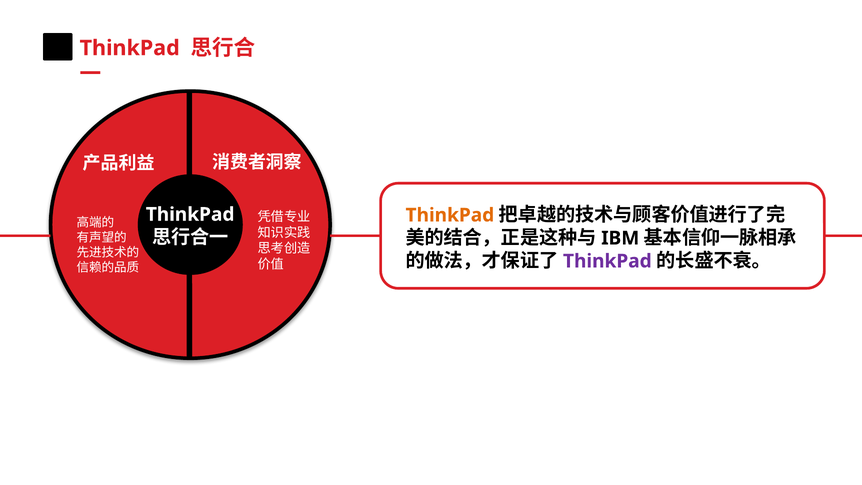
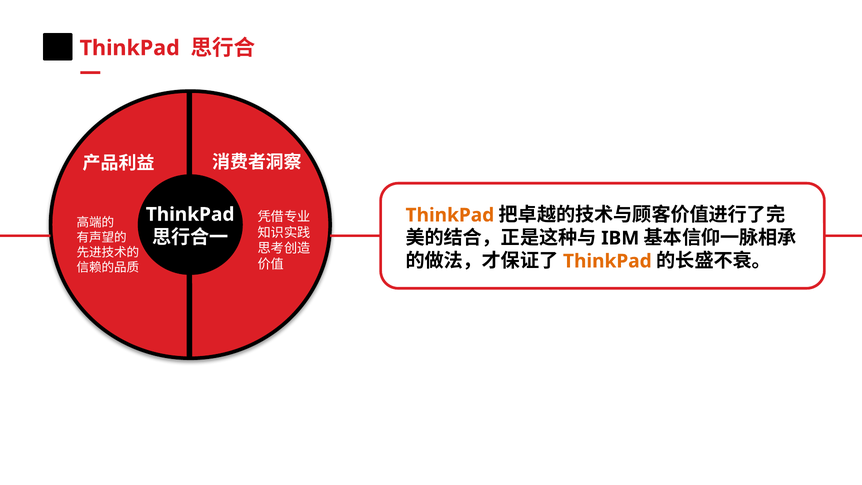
ThinkPad at (607, 261) colour: purple -> orange
